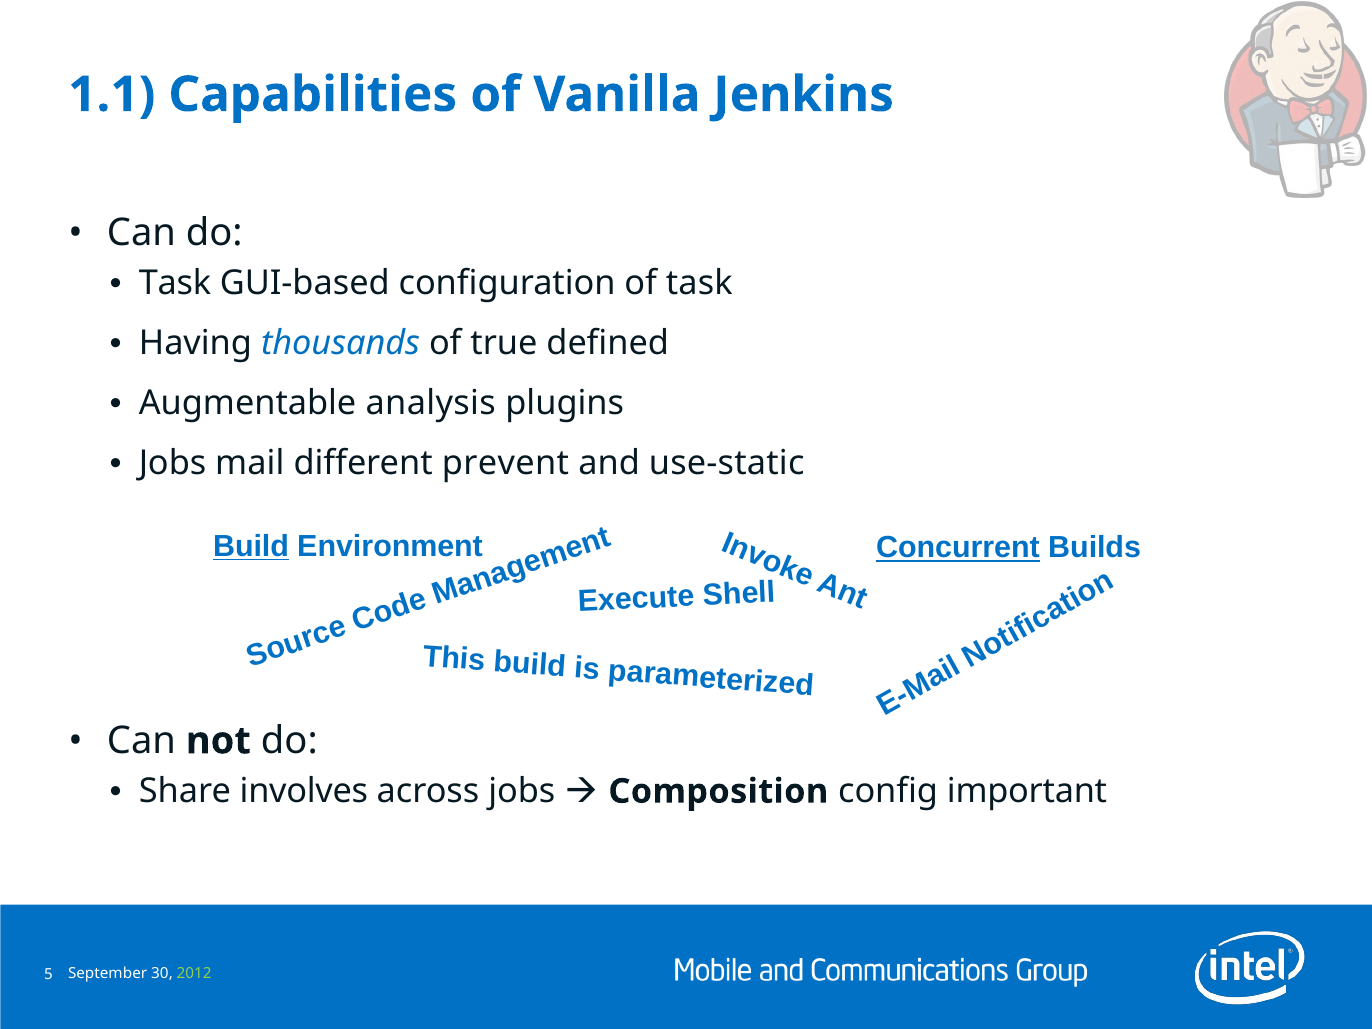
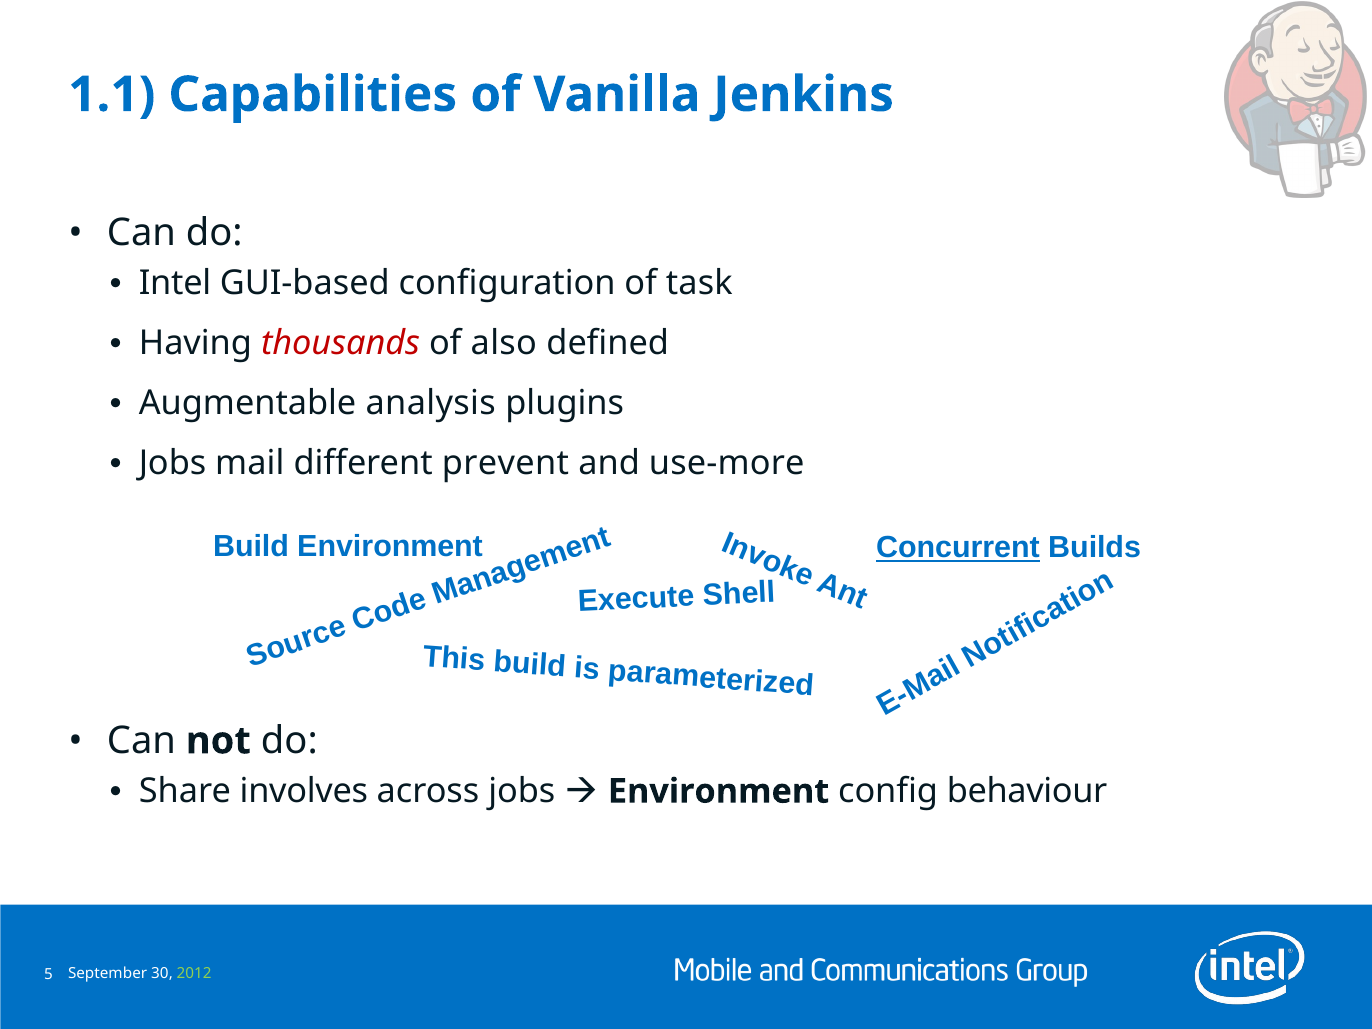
Task at (175, 283): Task -> Intel
thousands colour: blue -> red
true: true -> also
use-static: use-static -> use-more
Build at (251, 546) underline: present -> none
Composition at (718, 791): Composition -> Environment
important: important -> behaviour
